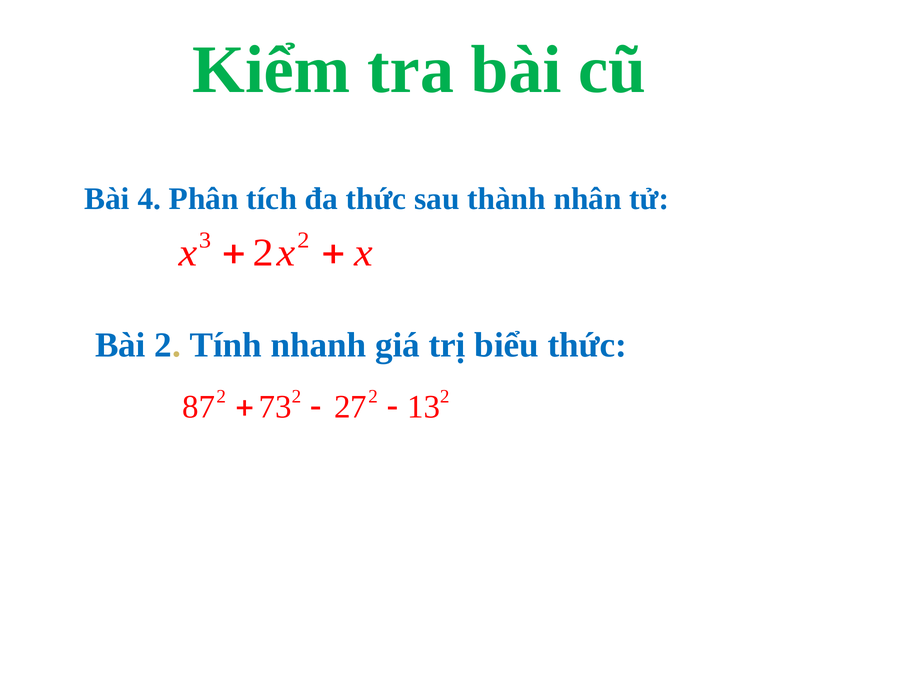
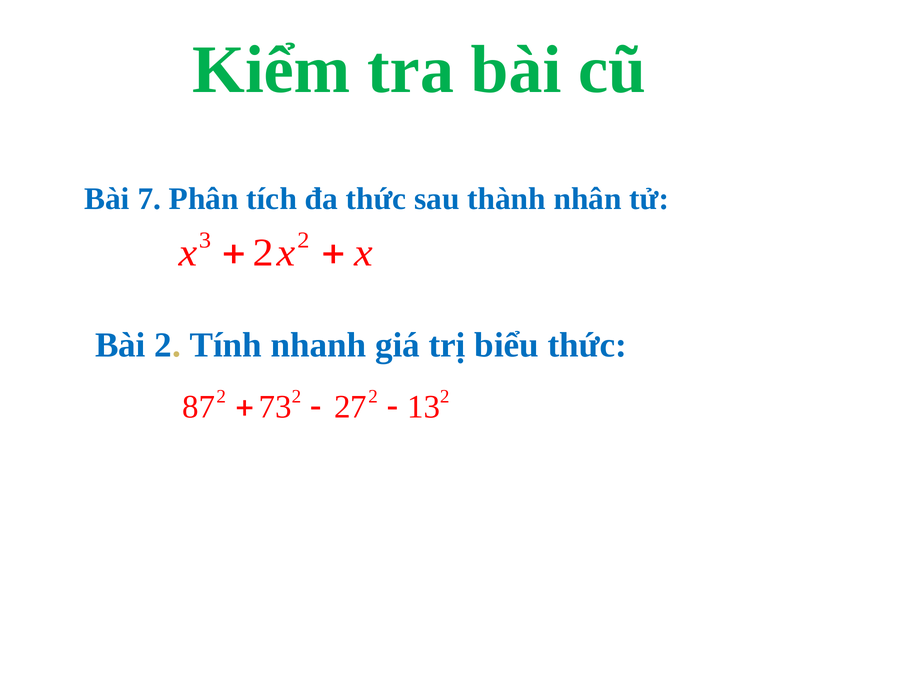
4: 4 -> 7
